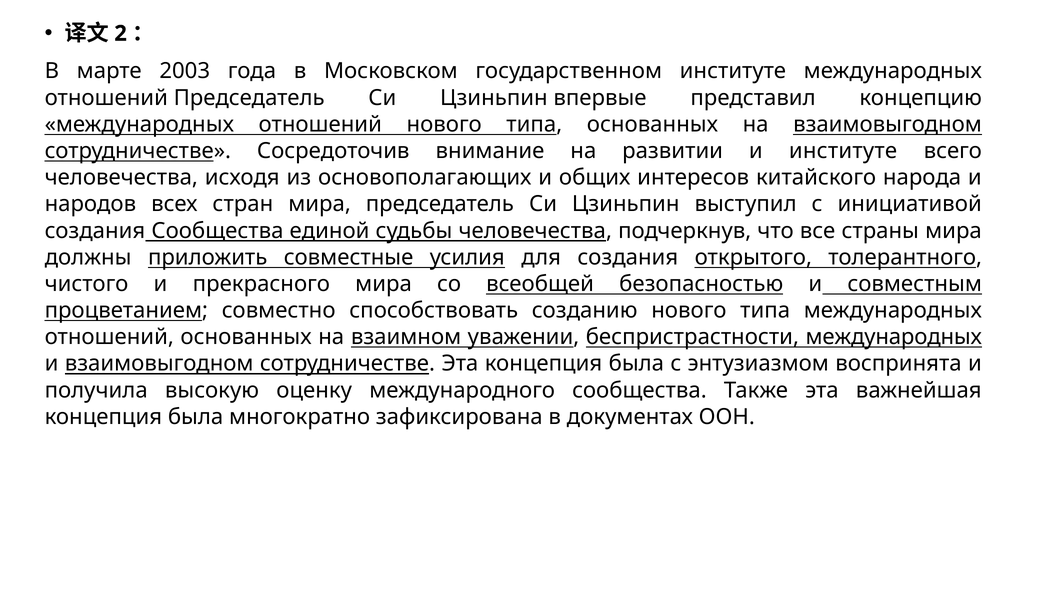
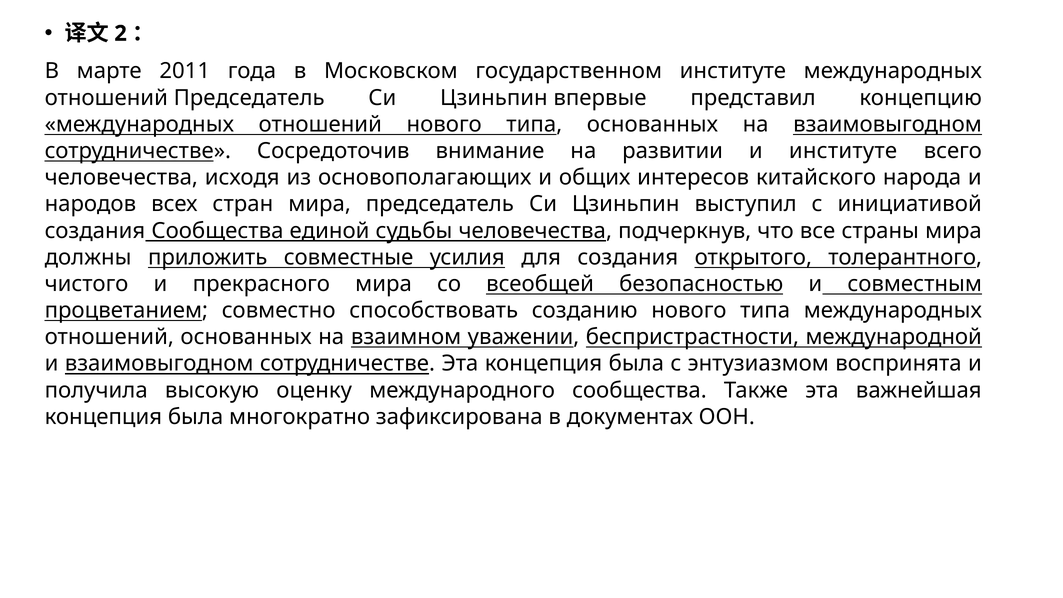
2003: 2003 -> 2011
беспристрастности международных: международных -> международной
